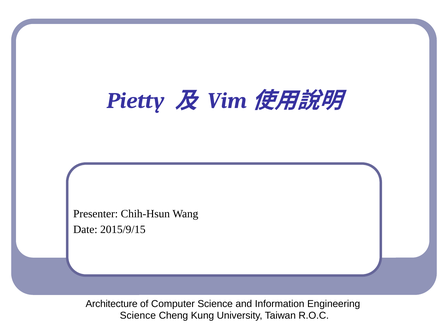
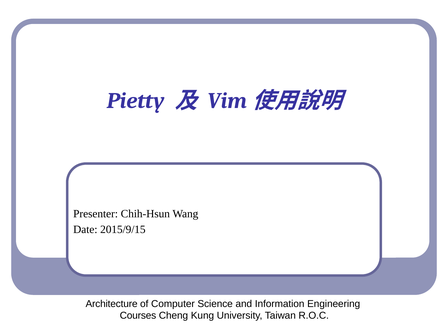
Science at (138, 316): Science -> Courses
